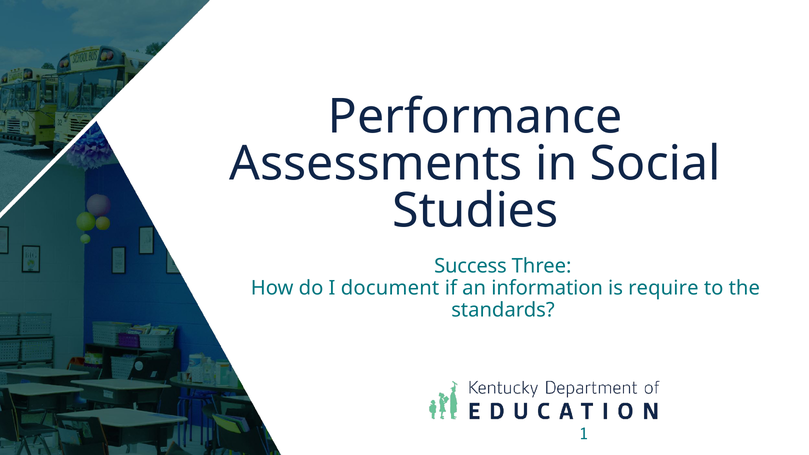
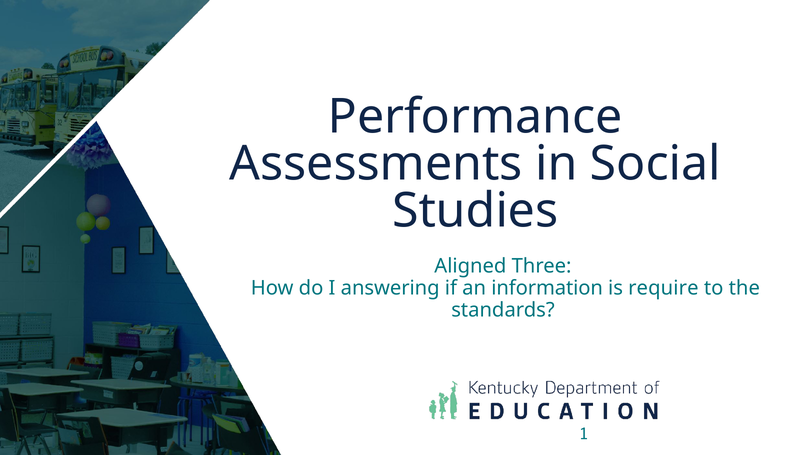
Success: Success -> Aligned
document: document -> answering
